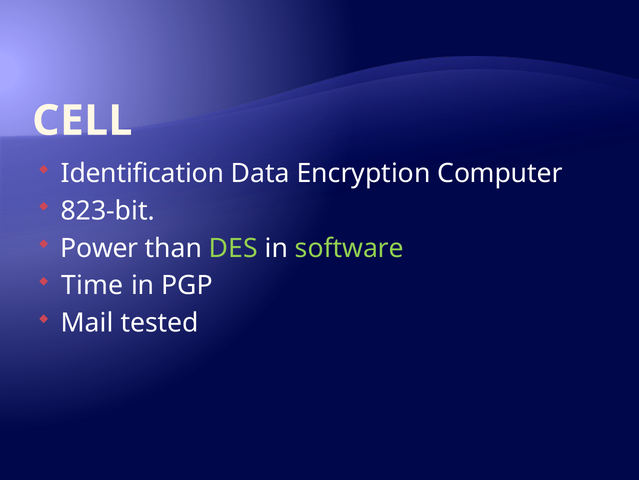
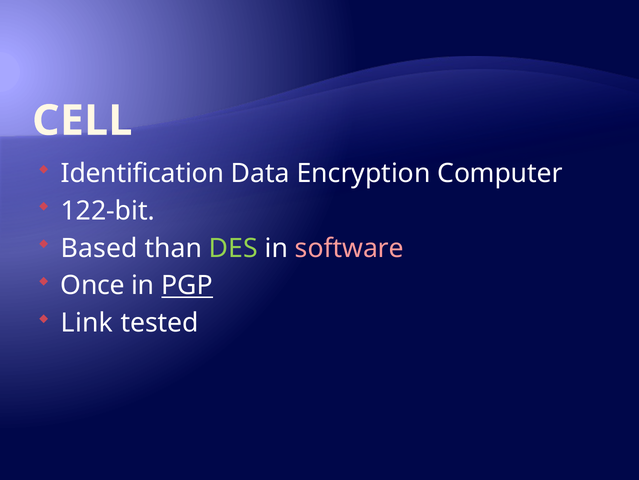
823-bit: 823-bit -> 122-bit
Power: Power -> Based
software colour: light green -> pink
Time: Time -> Once
PGP underline: none -> present
Mail: Mail -> Link
